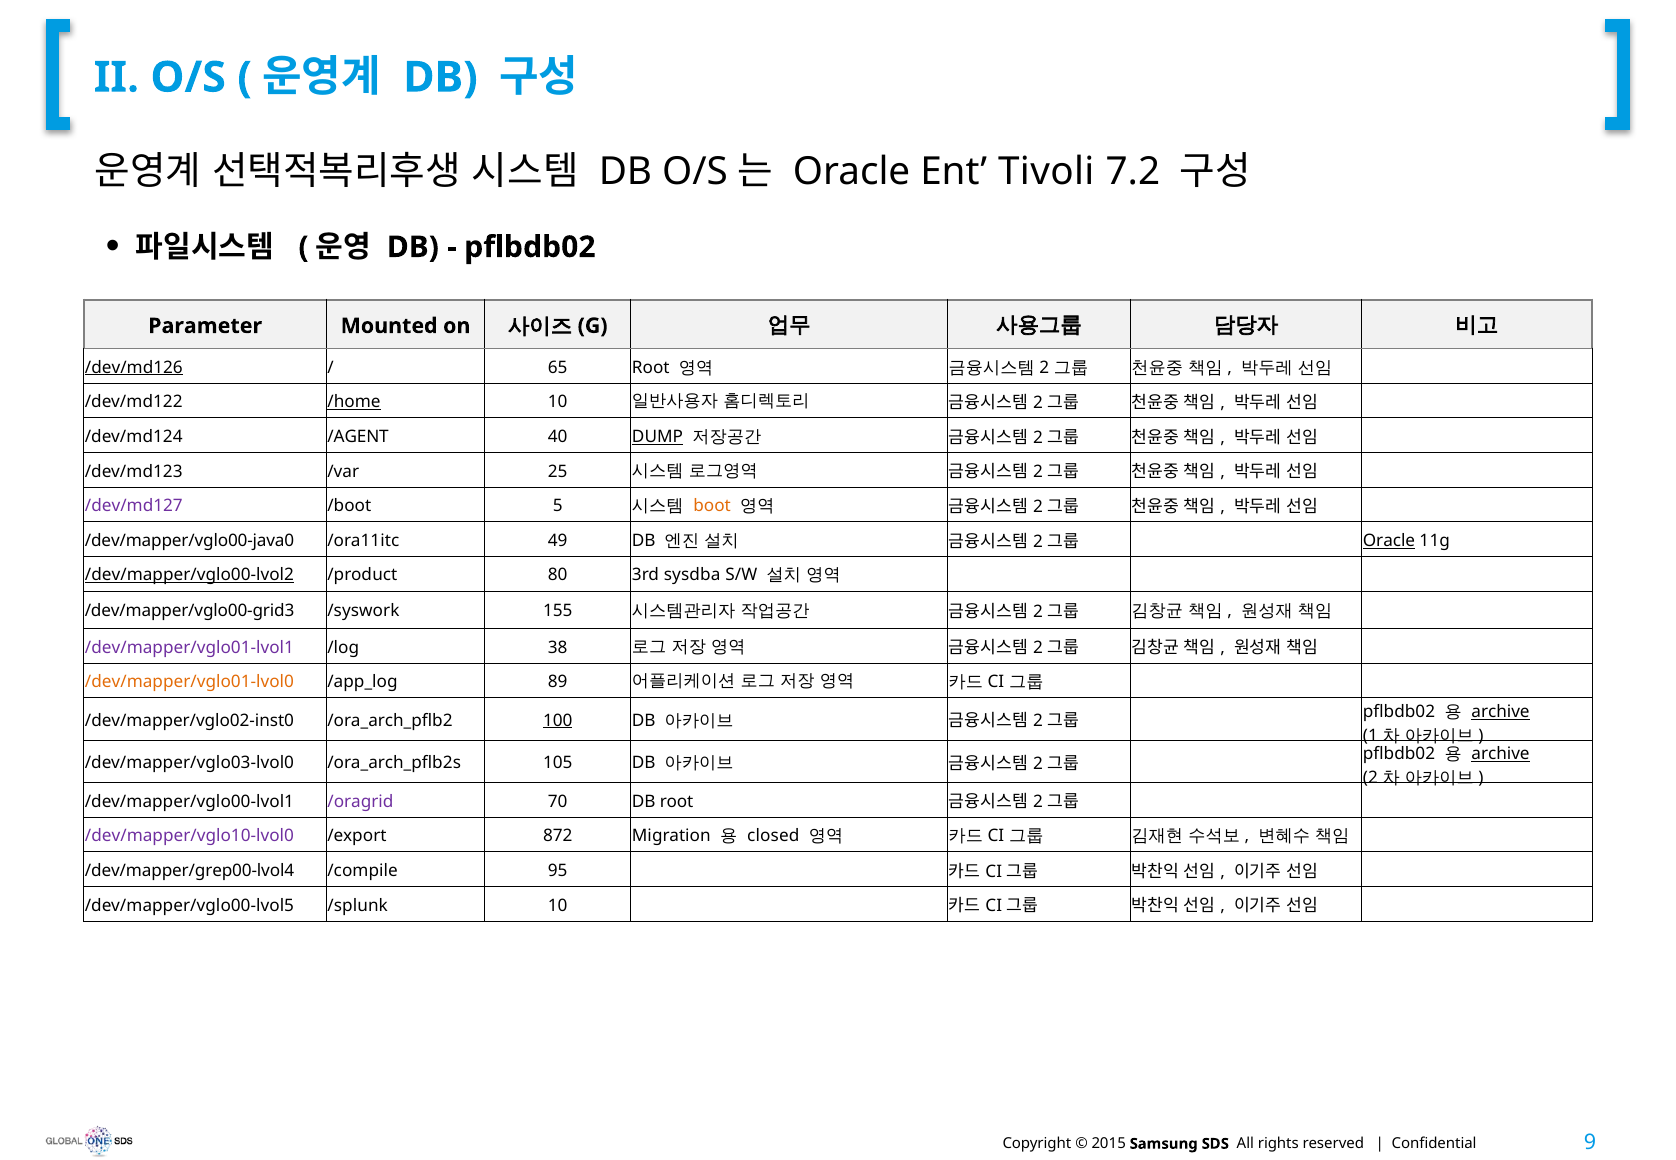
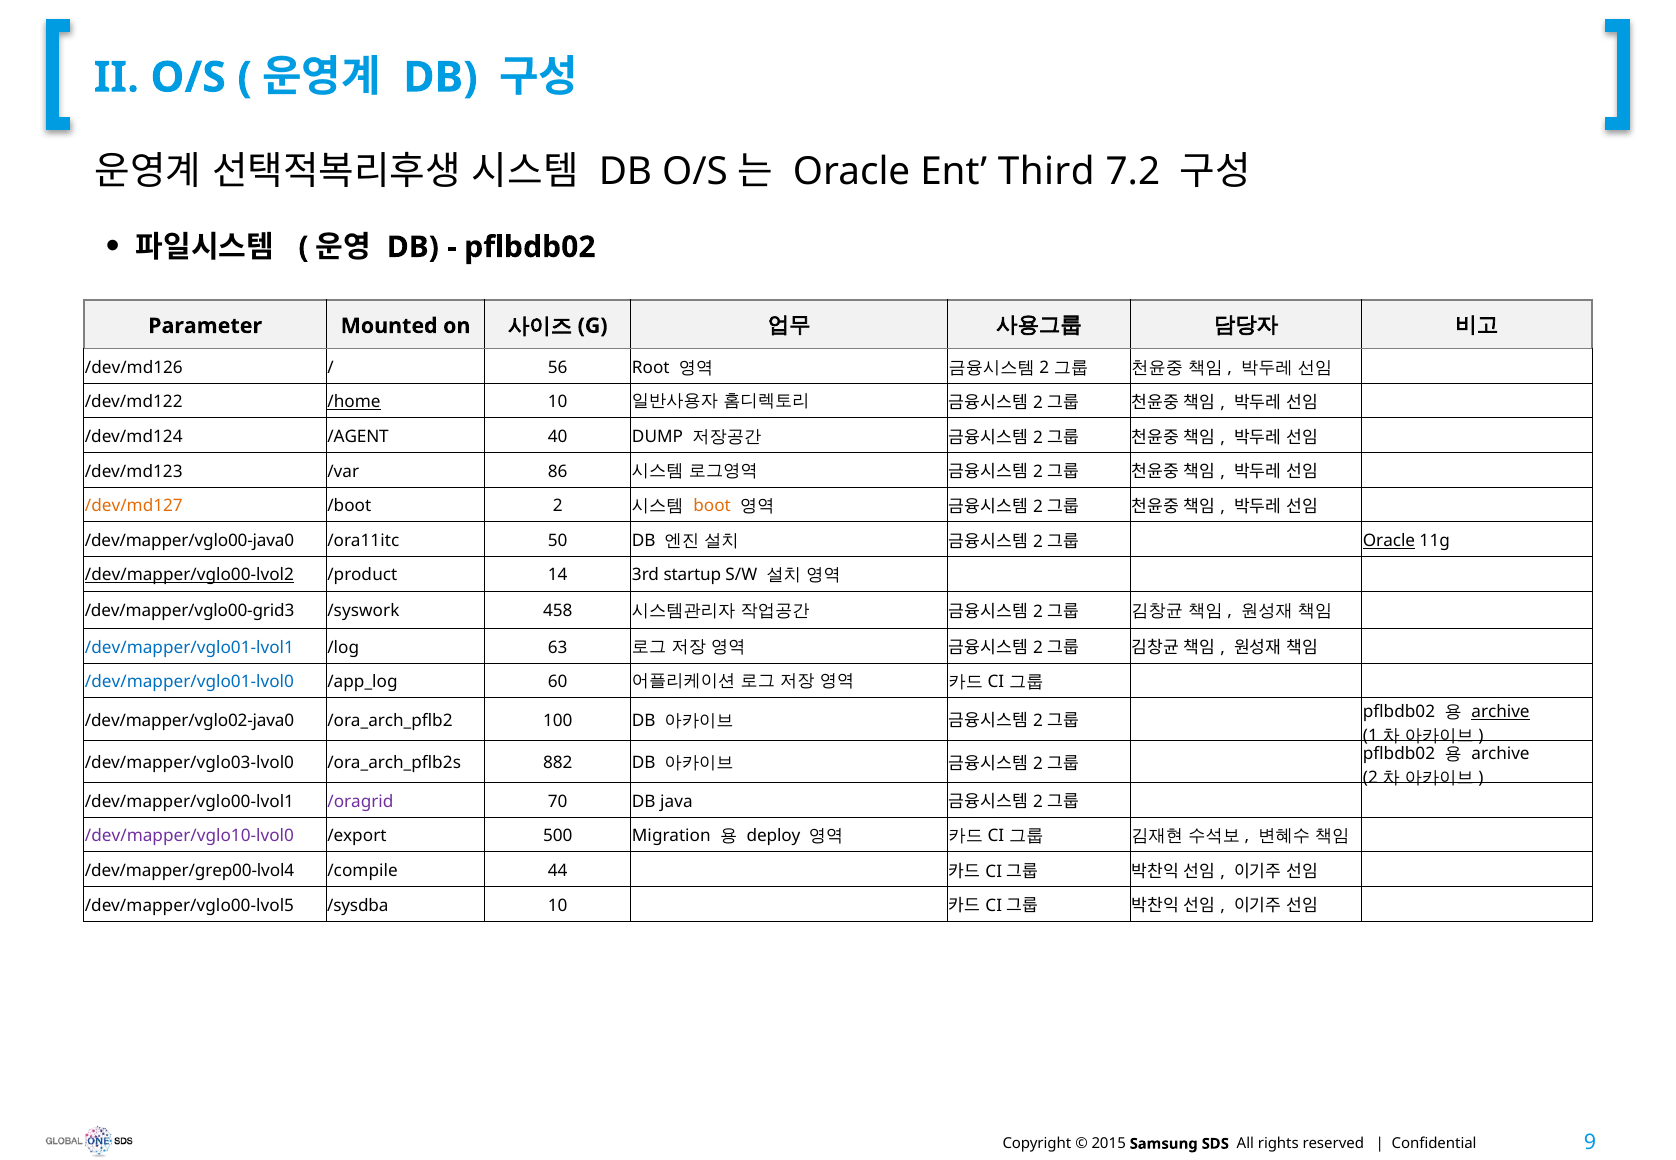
Tivoli: Tivoli -> Third
/dev/md126 underline: present -> none
65: 65 -> 56
DUMP underline: present -> none
25: 25 -> 86
/dev/md127 colour: purple -> orange
/boot 5: 5 -> 2
49: 49 -> 50
80: 80 -> 14
sysdba: sysdba -> startup
155: 155 -> 458
/dev/mapper/vglo01-lvol1 colour: purple -> blue
38: 38 -> 63
/dev/mapper/vglo01-lvol0 colour: orange -> blue
89: 89 -> 60
/dev/mapper/vglo02-inst0: /dev/mapper/vglo02-inst0 -> /dev/mapper/vglo02-java0
100 underline: present -> none
105: 105 -> 882
archive at (1501, 754) underline: present -> none
DB root: root -> java
872: 872 -> 500
closed: closed -> deploy
95: 95 -> 44
/splunk: /splunk -> /sysdba
